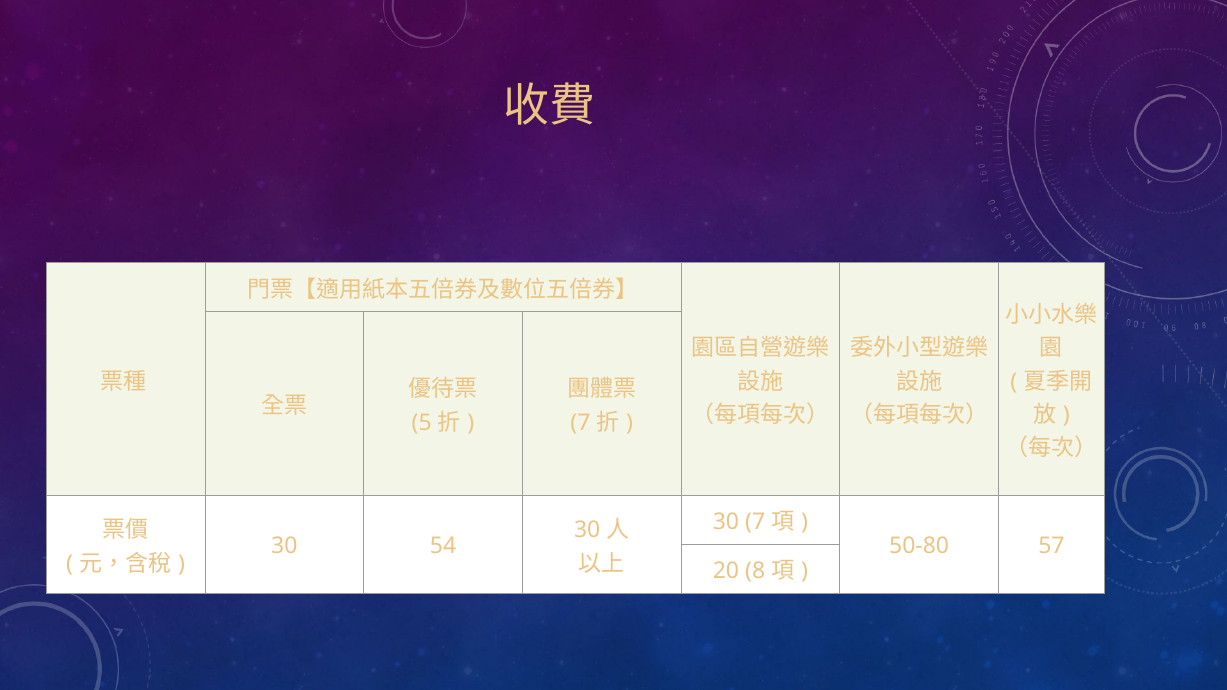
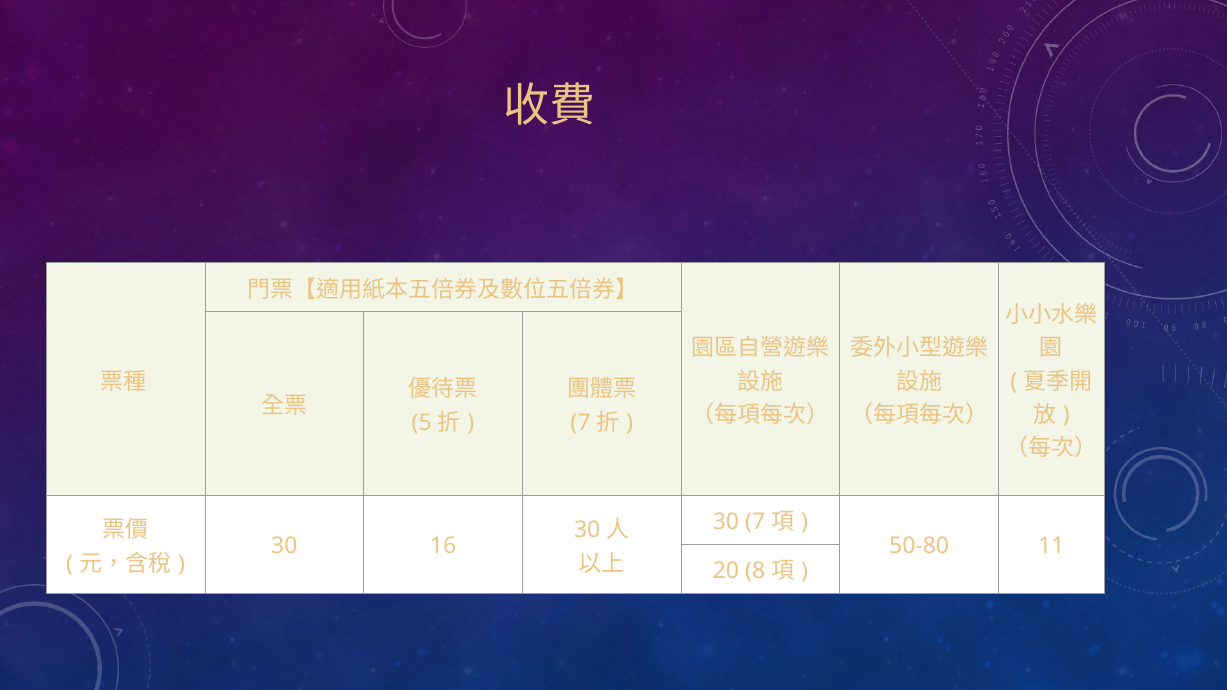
54: 54 -> 16
57: 57 -> 11
